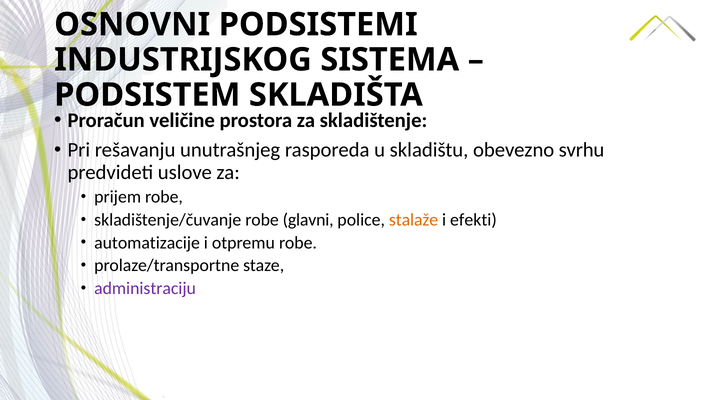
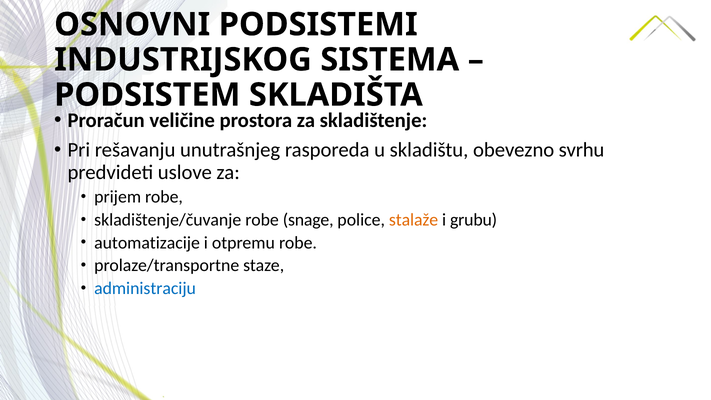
glavni: glavni -> snage
efekti: efekti -> grubu
administraciju colour: purple -> blue
